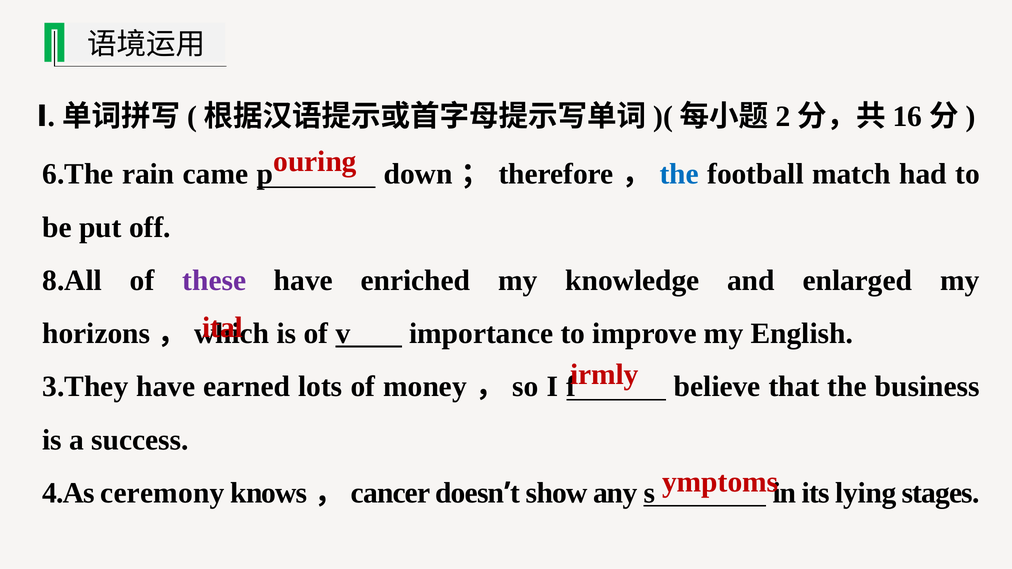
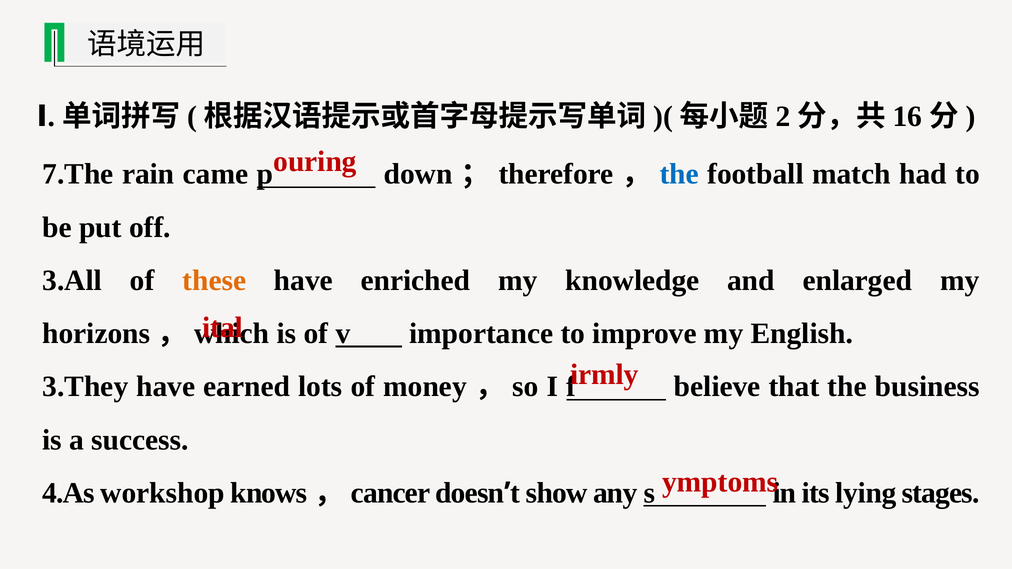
6.The: 6.The -> 7.The
8.All: 8.All -> 3.All
these colour: purple -> orange
ceremony: ceremony -> workshop
